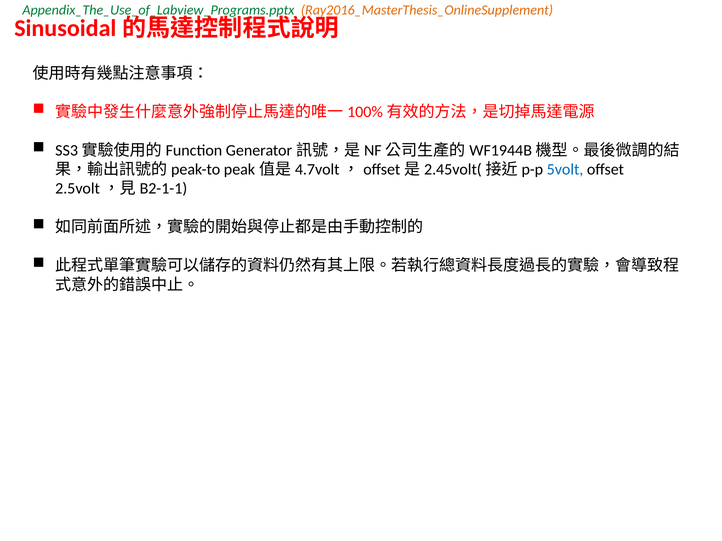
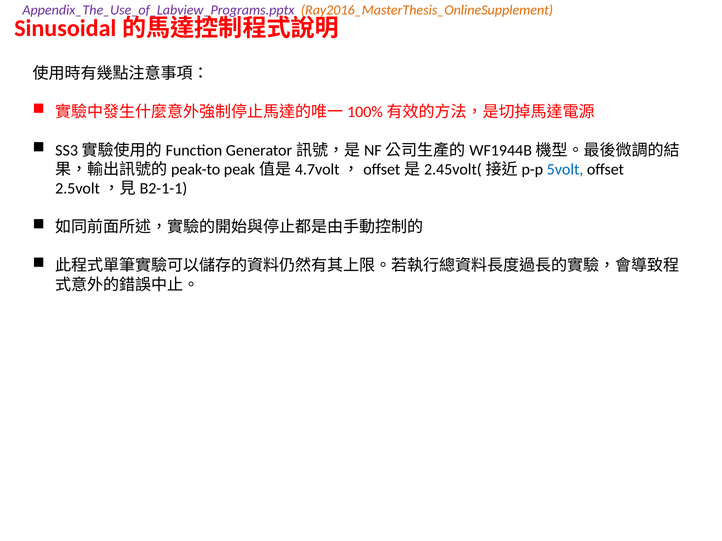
Appendix_The_Use_of_Labview_Programs.pptx colour: green -> purple
